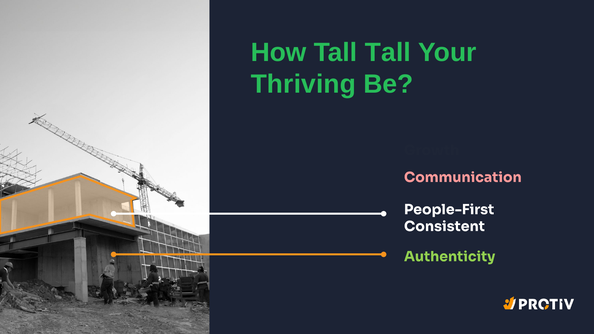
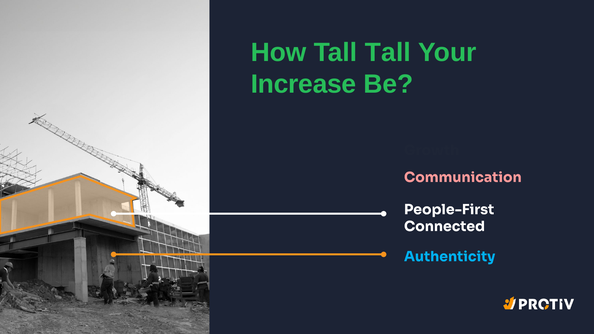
Thriving: Thriving -> Increase
Consistent: Consistent -> Connected
Authenticity colour: light green -> light blue
